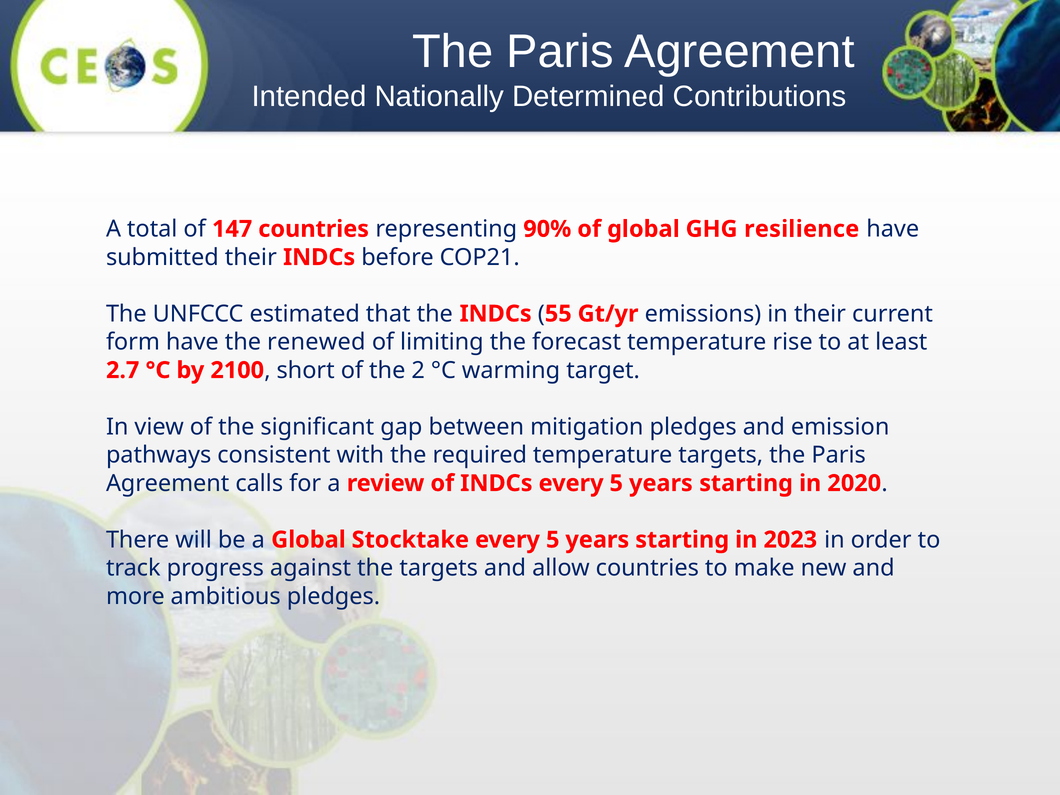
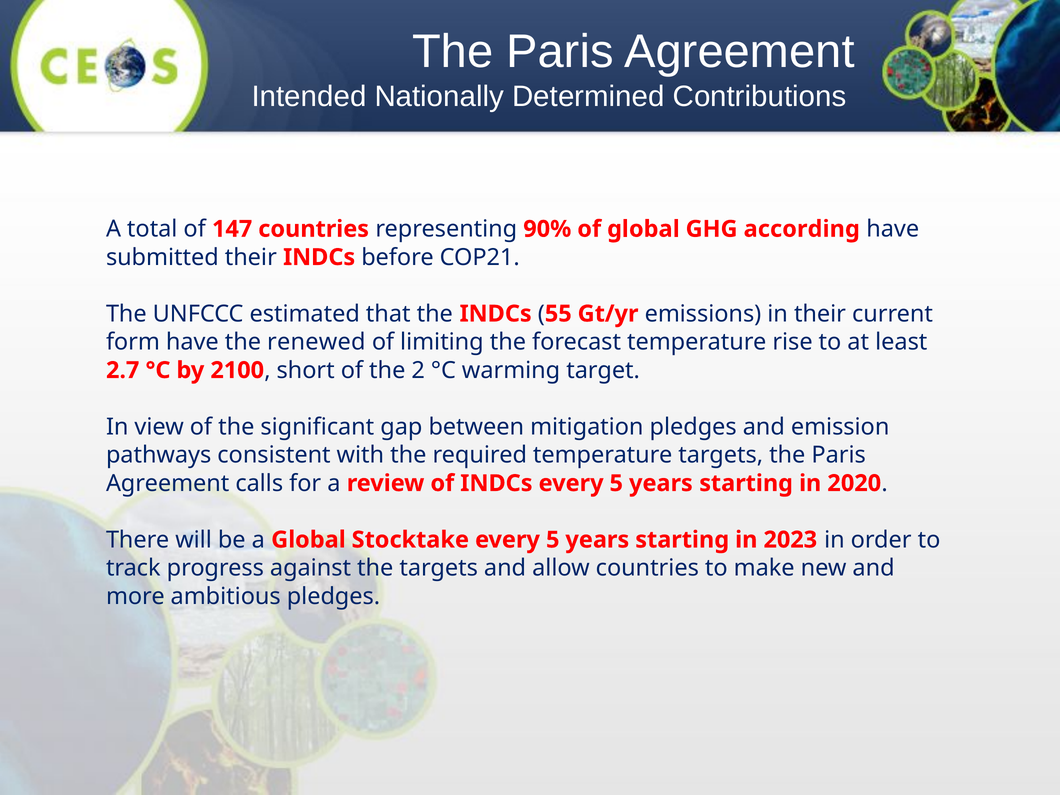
resilience: resilience -> according
